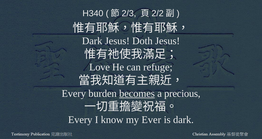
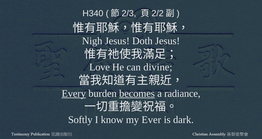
Dark at (92, 41): Dark -> Nigh
refuge: refuge -> divine
Every at (74, 93) underline: none -> present
precious: precious -> radiance
Every at (80, 120): Every -> Softly
